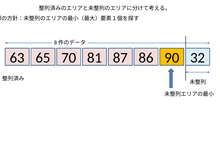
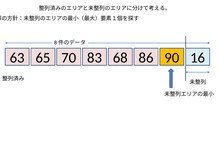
81: 81 -> 83
87: 87 -> 68
32: 32 -> 16
